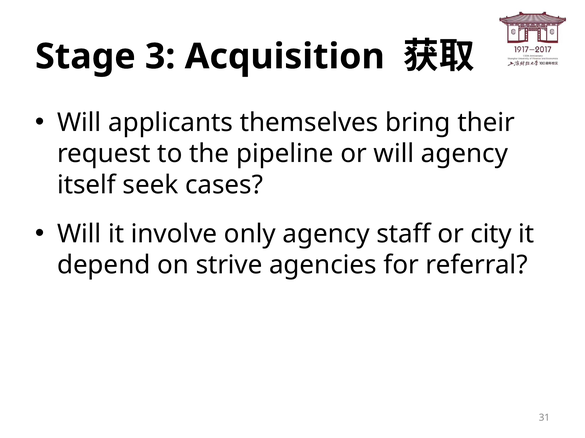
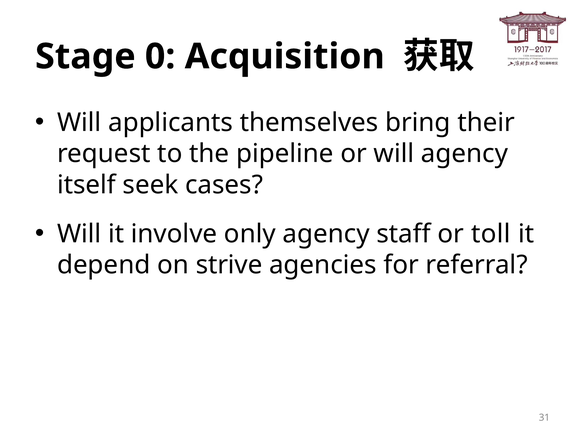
3: 3 -> 0
city: city -> toll
